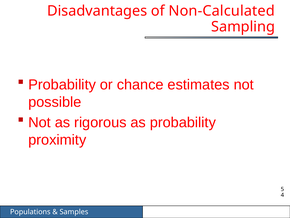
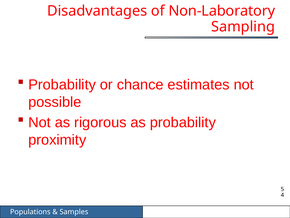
Non-Calculated: Non-Calculated -> Non-Laboratory
